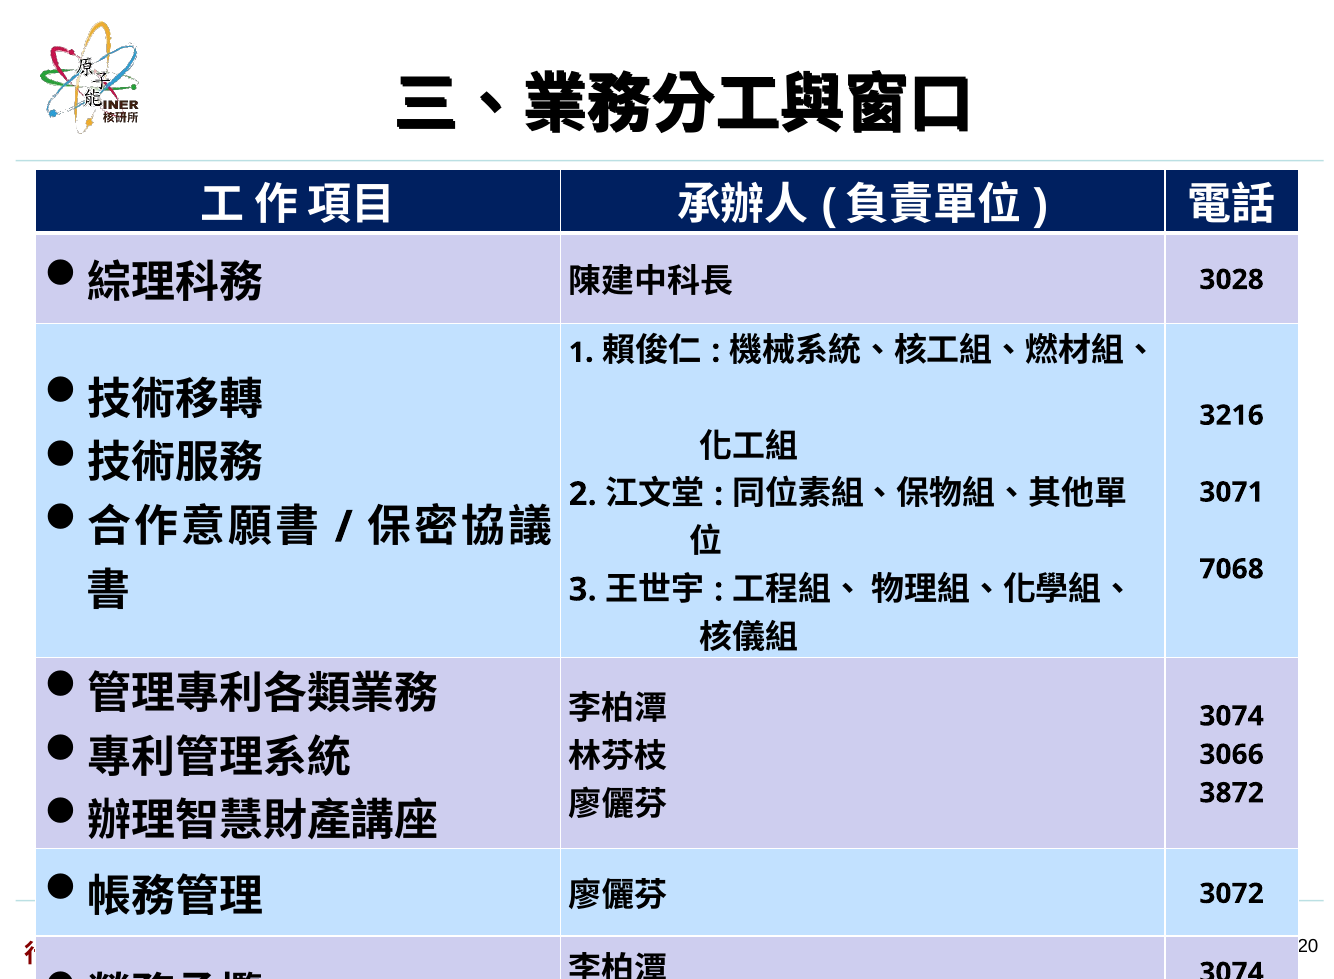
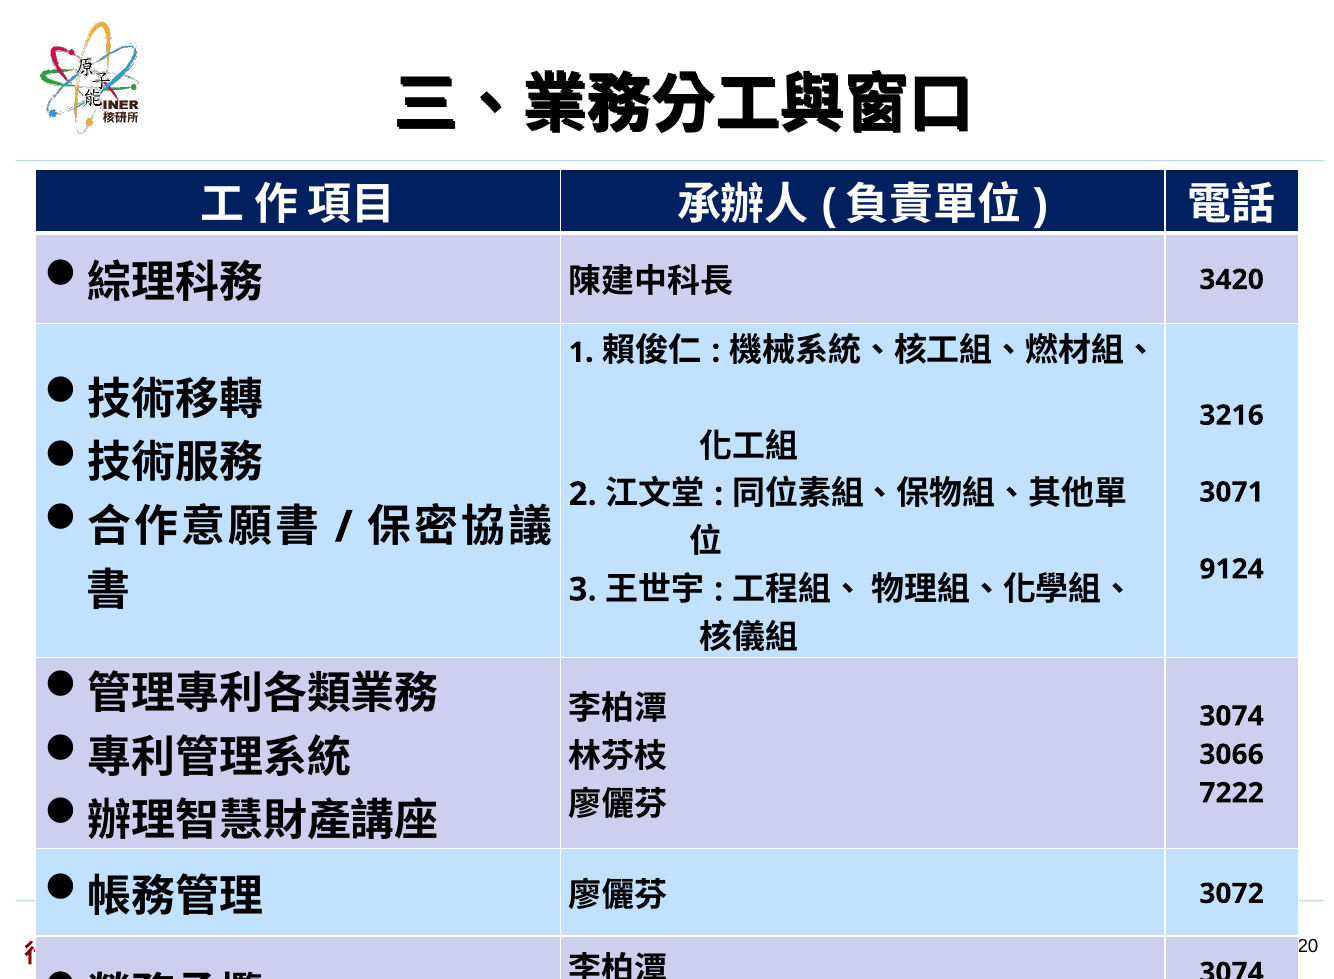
3028: 3028 -> 3420
7068: 7068 -> 9124
3872: 3872 -> 7222
